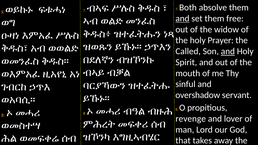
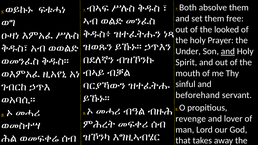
and at (182, 18) underline: present -> none
widow: widow -> looked
Called: Called -> Under
overshadow: overshadow -> beforehand
